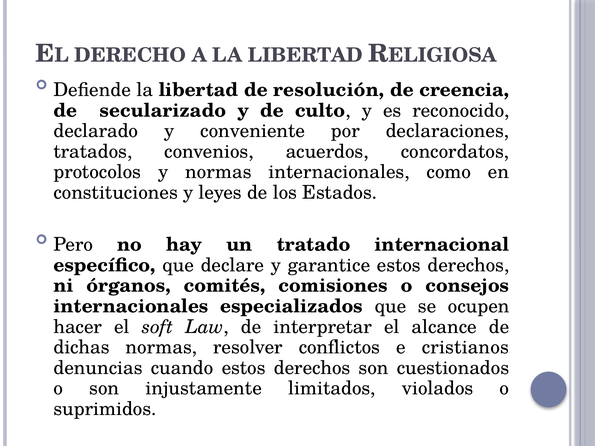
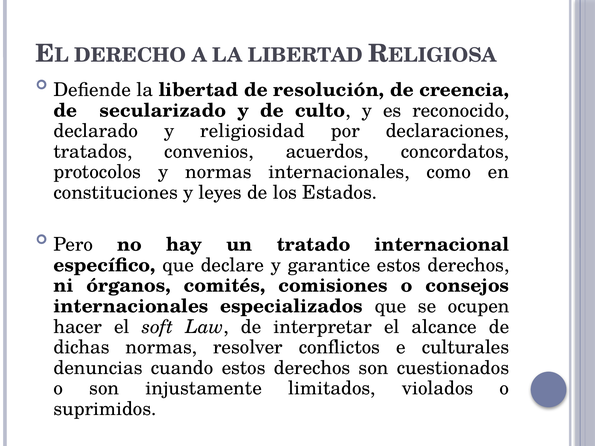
conveniente: conveniente -> religiosidad
cristianos: cristianos -> culturales
